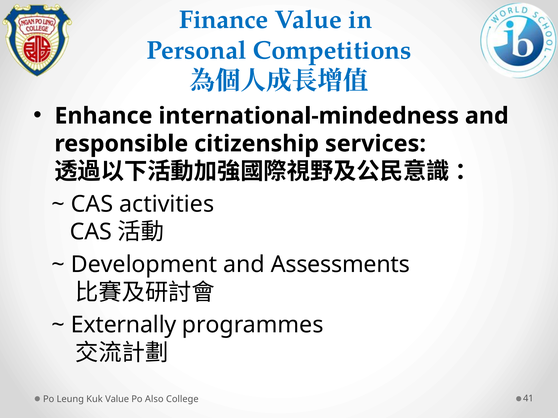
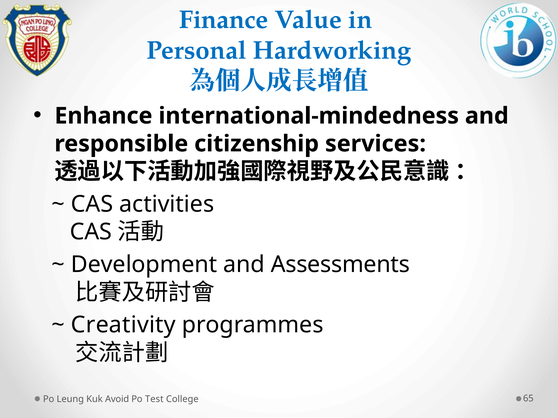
Competitions: Competitions -> Hardworking
Externally: Externally -> Creativity
Kuk Value: Value -> Avoid
Also: Also -> Test
41: 41 -> 65
